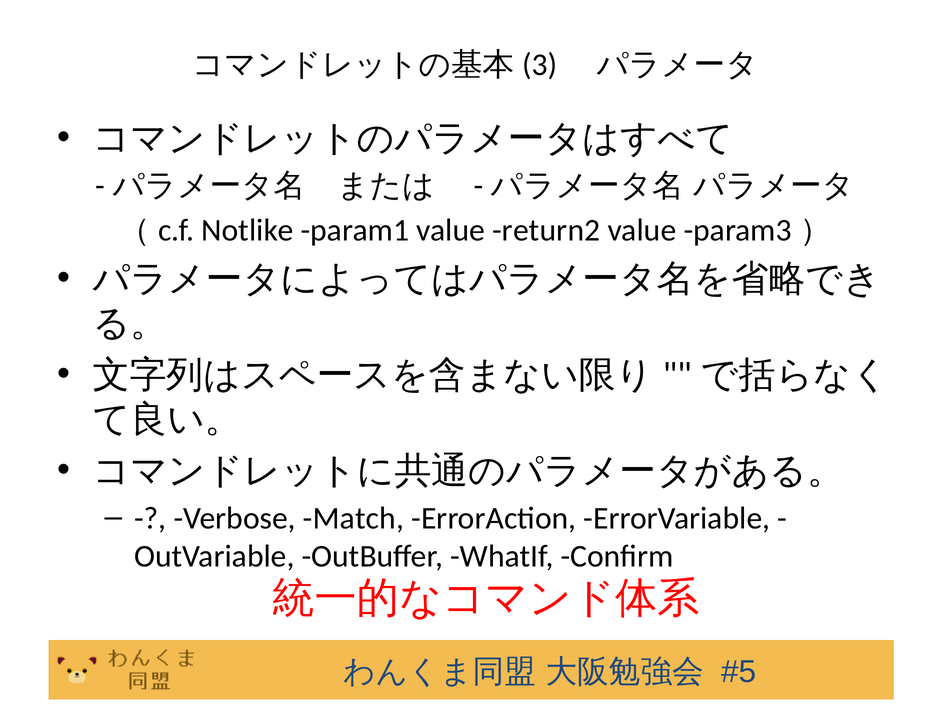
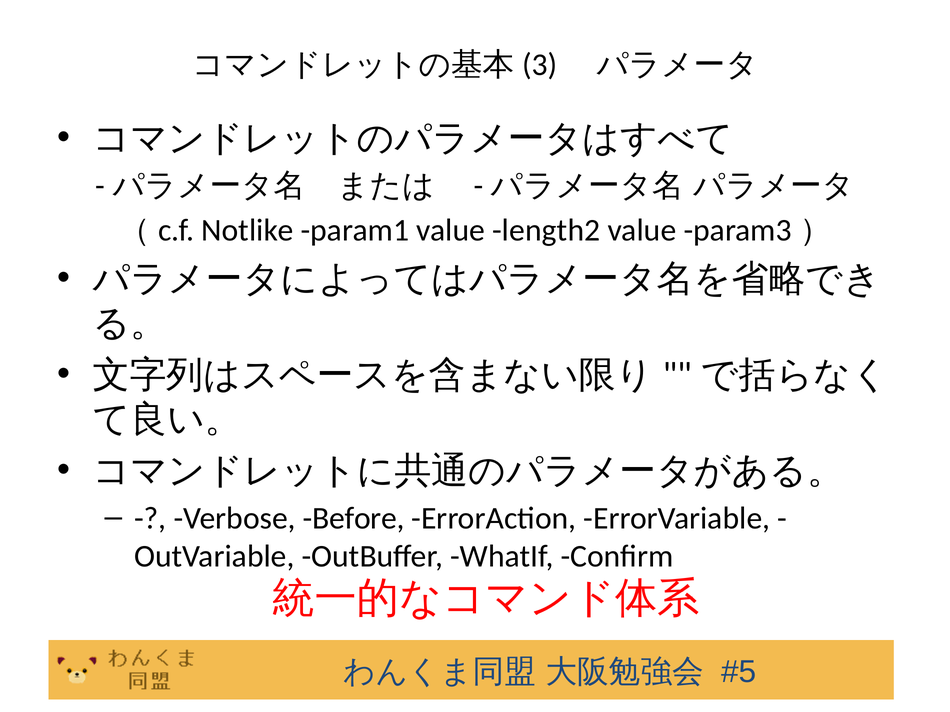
return2: return2 -> length2
Match: Match -> Before
